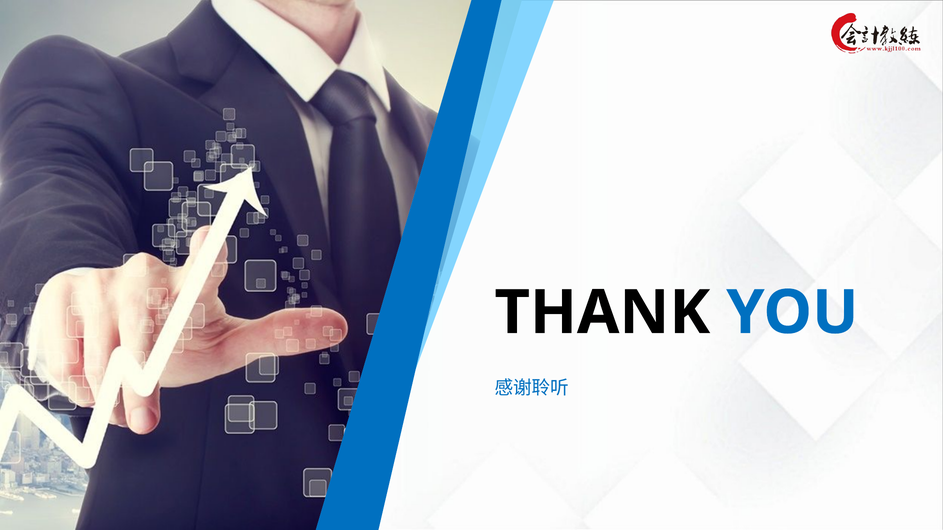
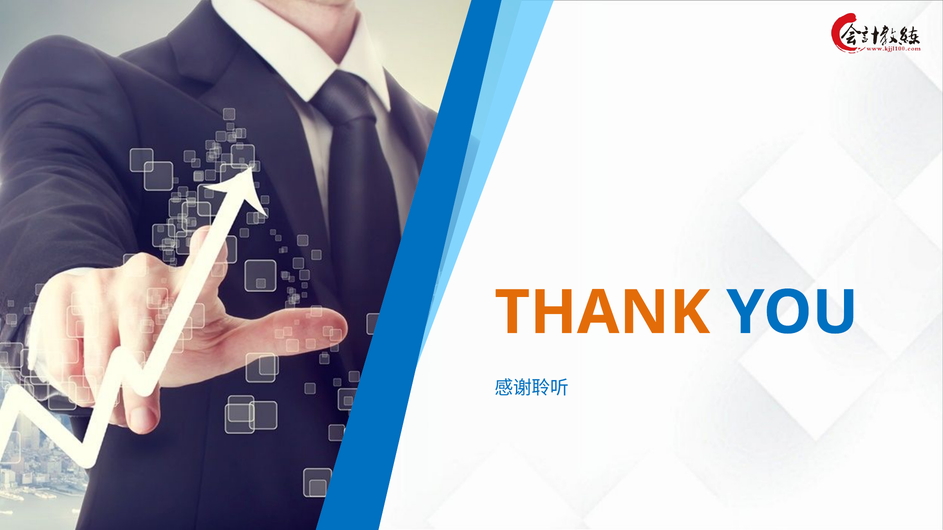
THANK colour: black -> orange
